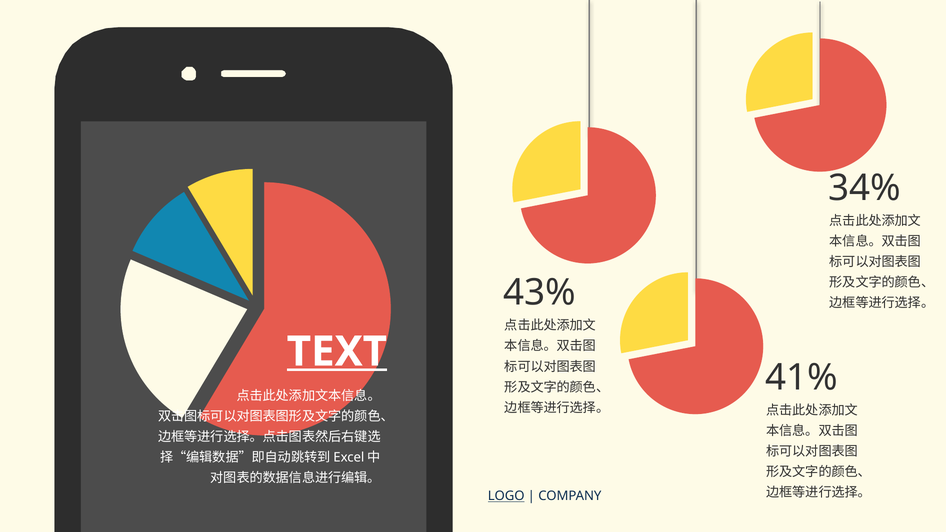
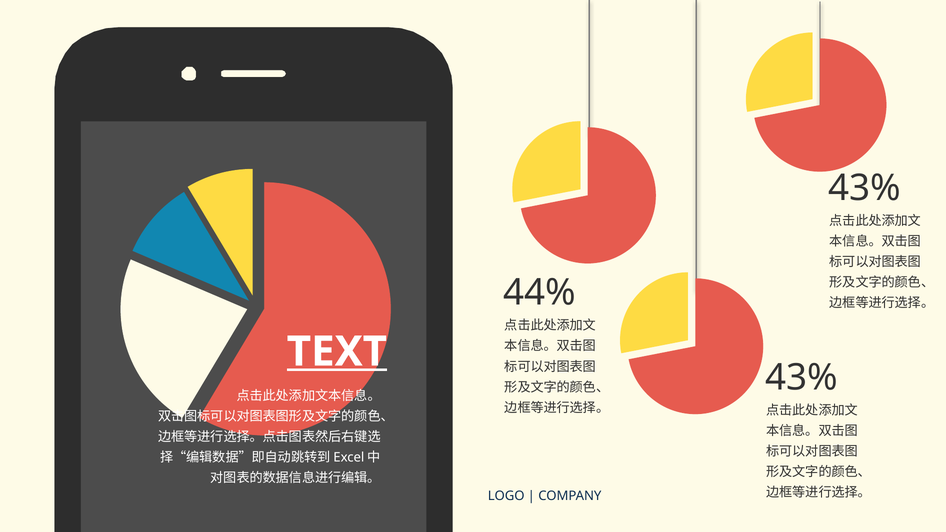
34% at (865, 188): 34% -> 43%
43%: 43% -> 44%
41% at (801, 378): 41% -> 43%
LOGO underline: present -> none
